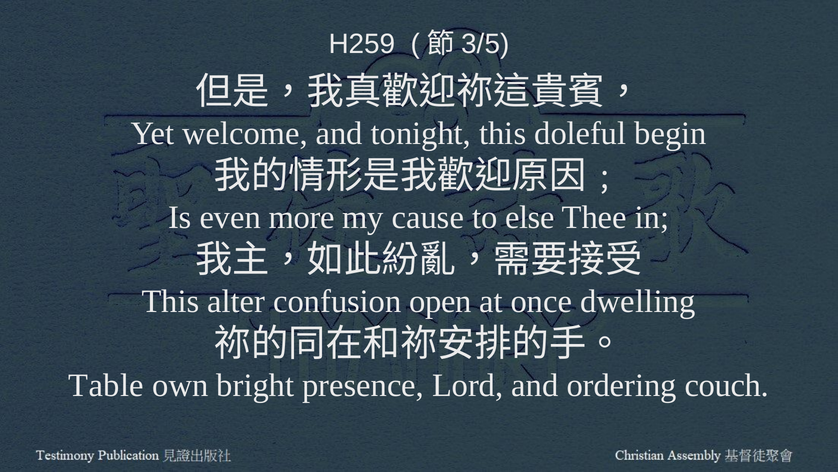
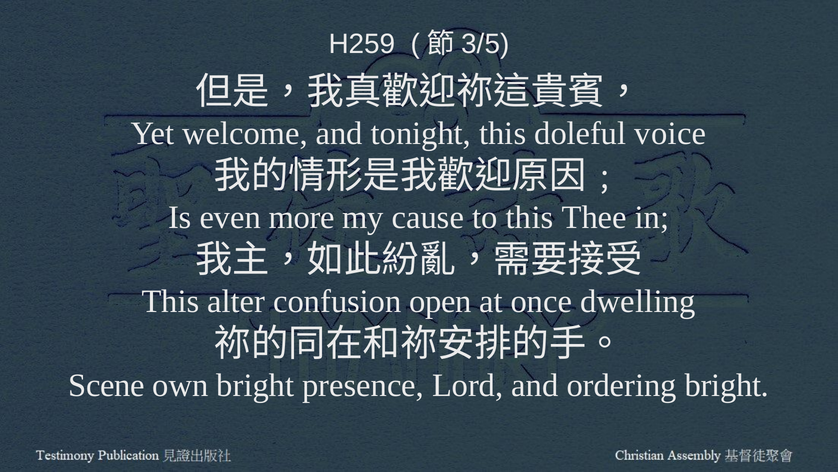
begin: begin -> voice
to else: else -> this
Table: Table -> Scene
ordering couch: couch -> bright
